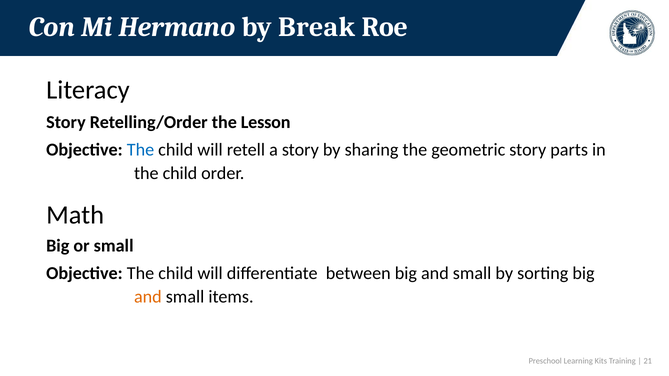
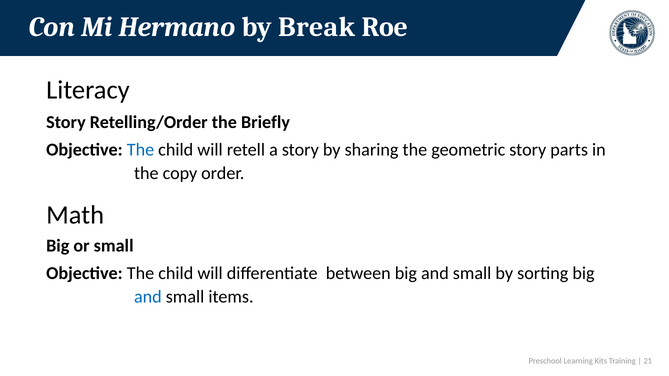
Lesson: Lesson -> Briefly
child at (180, 173): child -> copy
and at (148, 297) colour: orange -> blue
